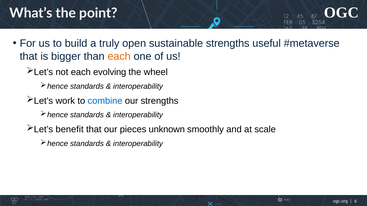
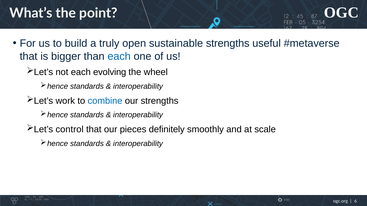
each at (119, 56) colour: orange -> blue
benefit: benefit -> control
unknown: unknown -> definitely
